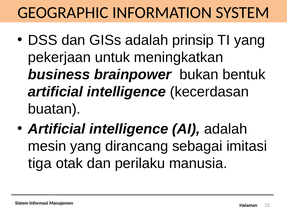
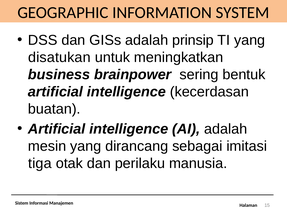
pekerjaan: pekerjaan -> disatukan
bukan: bukan -> sering
